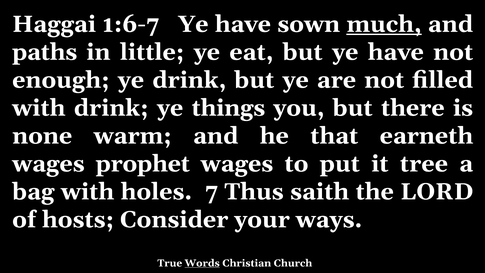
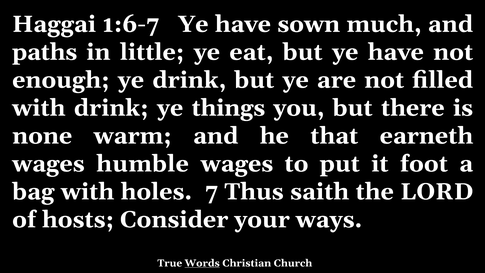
much underline: present -> none
prophet: prophet -> humble
tree: tree -> foot
